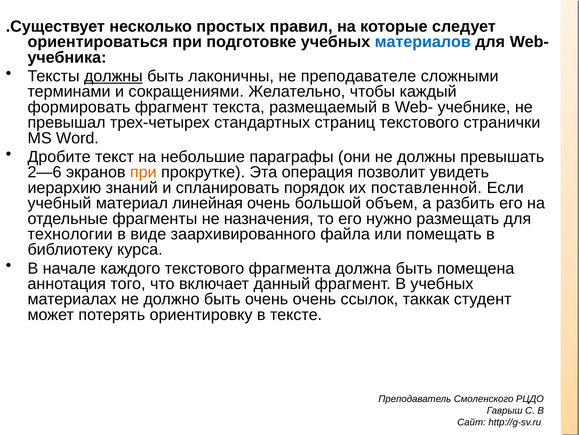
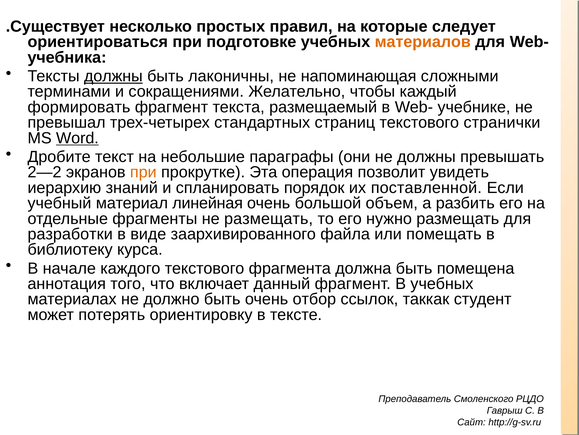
материалов colour: blue -> orange
преподавателе: преподавателе -> напоминающая
Word underline: none -> present
2—6: 2—6 -> 2—2
не назначения: назначения -> размещать
технологии: технологии -> разработки
очень очень: очень -> отбор
